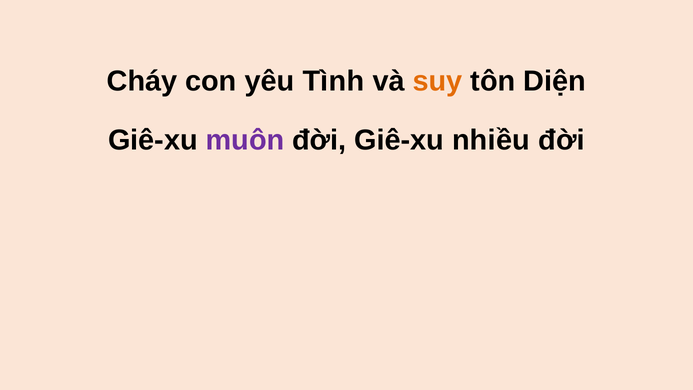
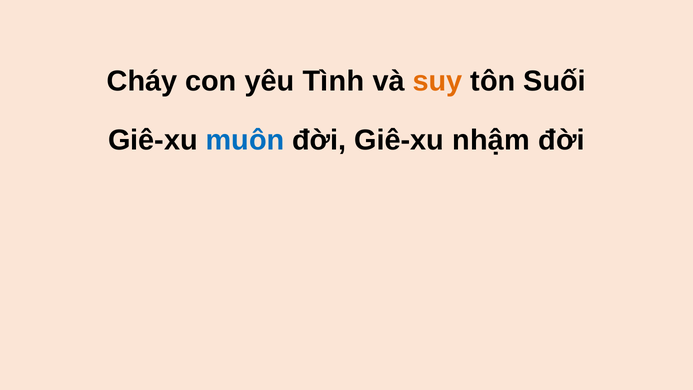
Diện: Diện -> Suối
muôn colour: purple -> blue
nhiều: nhiều -> nhậm
